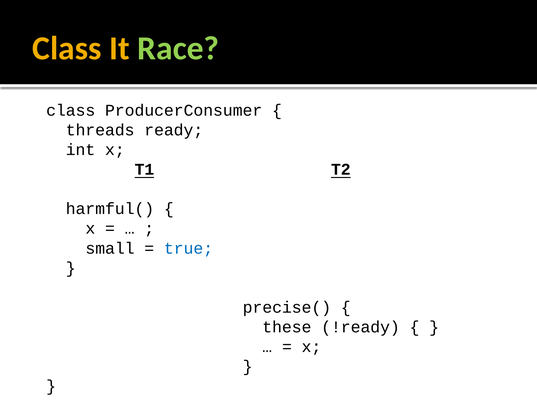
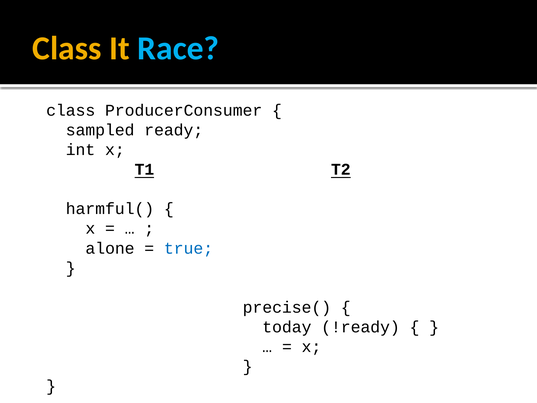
Race colour: light green -> light blue
threads: threads -> sampled
small: small -> alone
these: these -> today
